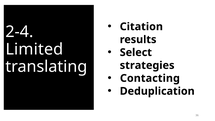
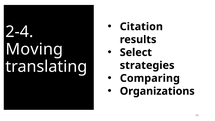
Limited: Limited -> Moving
Contacting: Contacting -> Comparing
Deduplication: Deduplication -> Organizations
